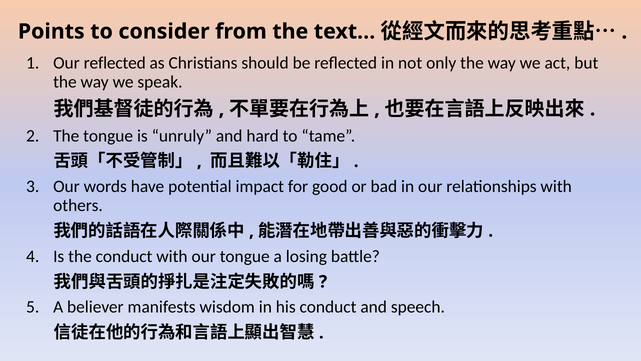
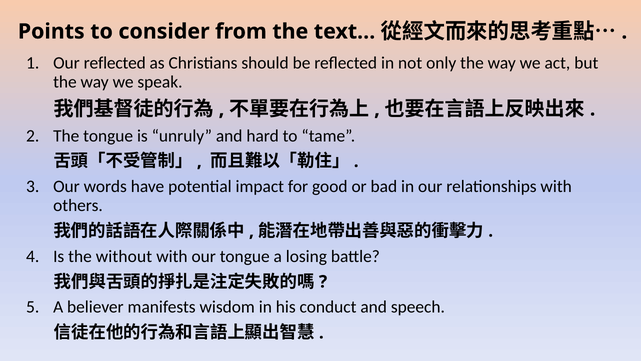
the conduct: conduct -> without
